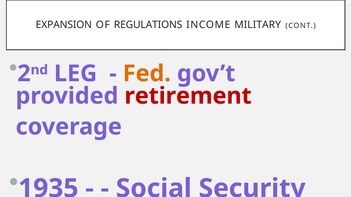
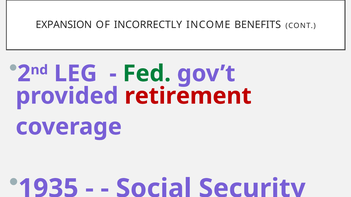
REGULATIONS: REGULATIONS -> INCORRECTLY
MILITARY: MILITARY -> BENEFITS
Fed colour: orange -> green
